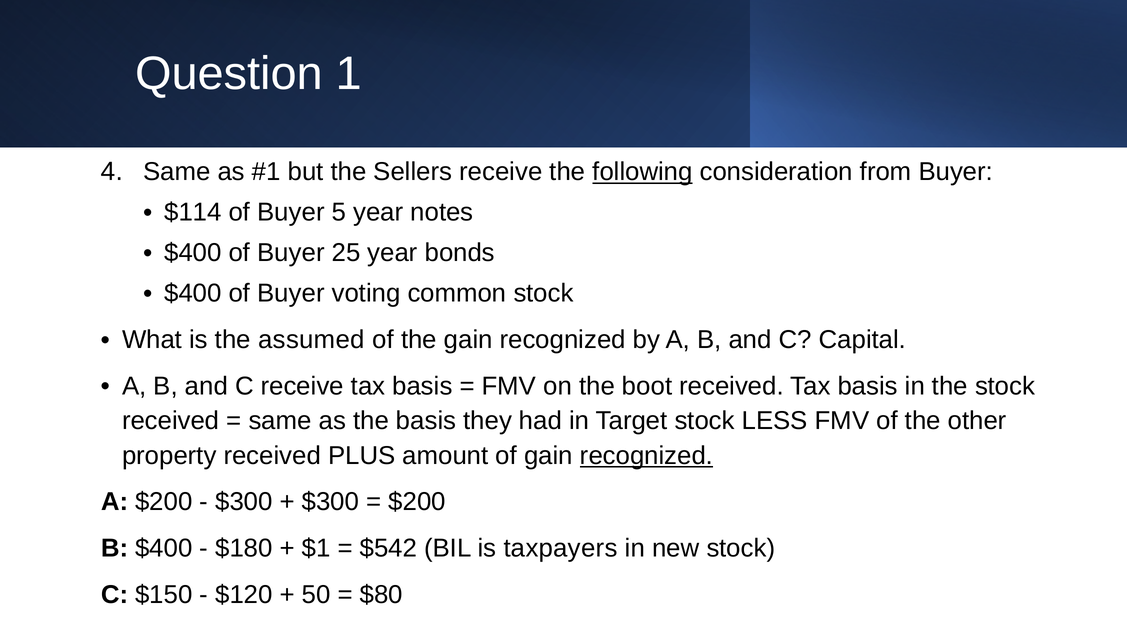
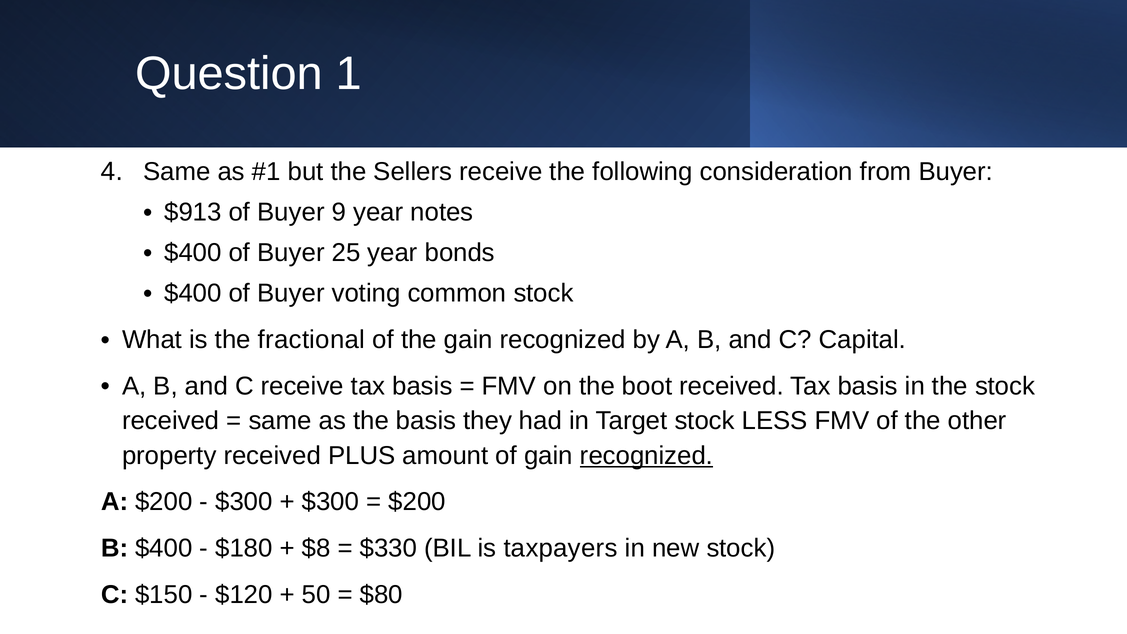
following underline: present -> none
$114: $114 -> $913
5: 5 -> 9
assumed: assumed -> fractional
$1: $1 -> $8
$542: $542 -> $330
